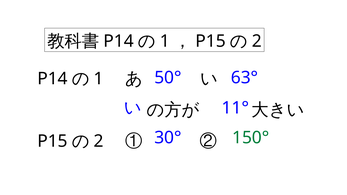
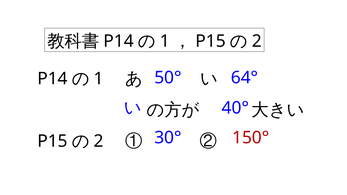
63°: 63° -> 64°
11°: 11° -> 40°
150° colour: green -> red
